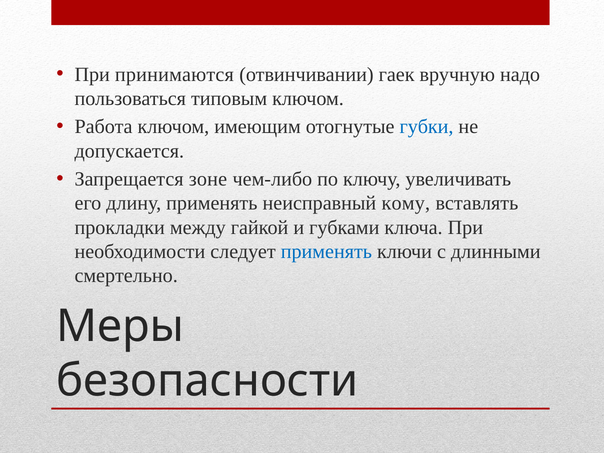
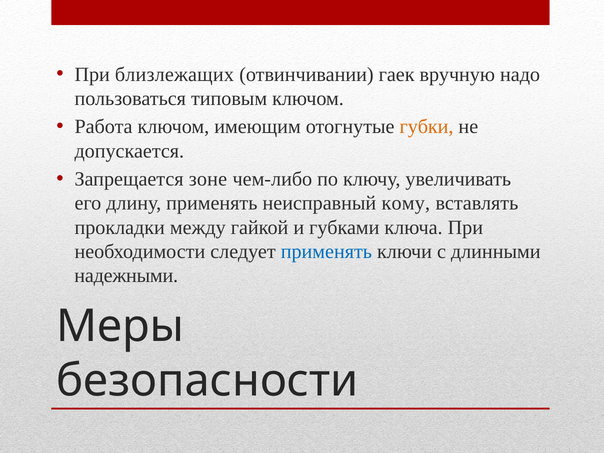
принимаются: принимаются -> близлежащих
губки colour: blue -> orange
смертельно: смертельно -> надежными
